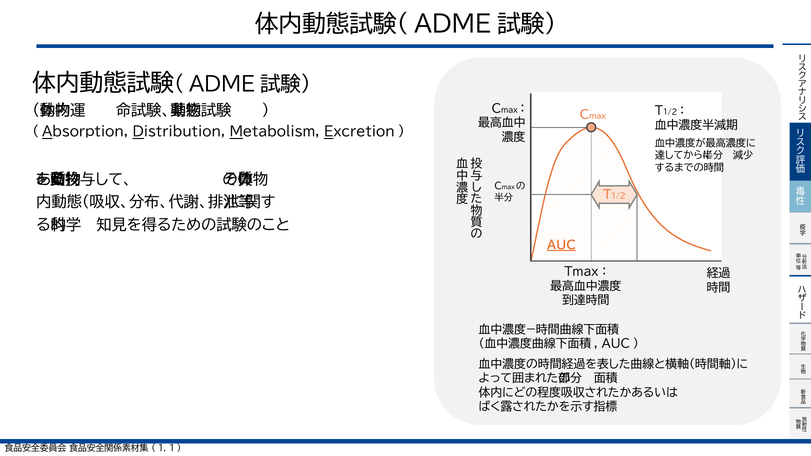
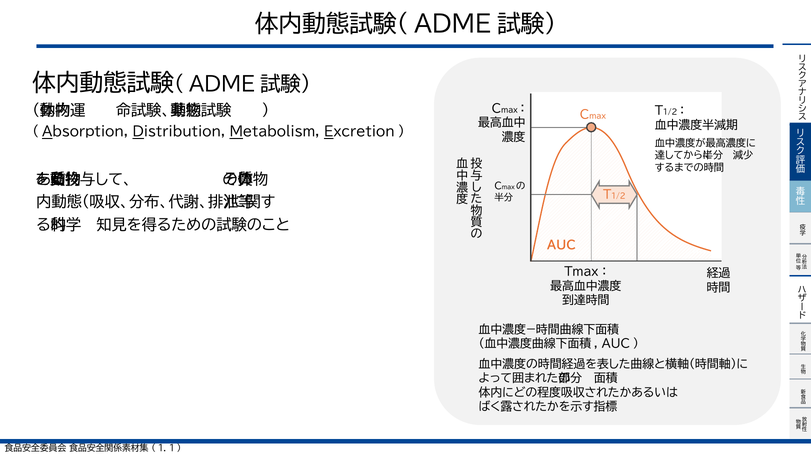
AUC underline: present -> none
